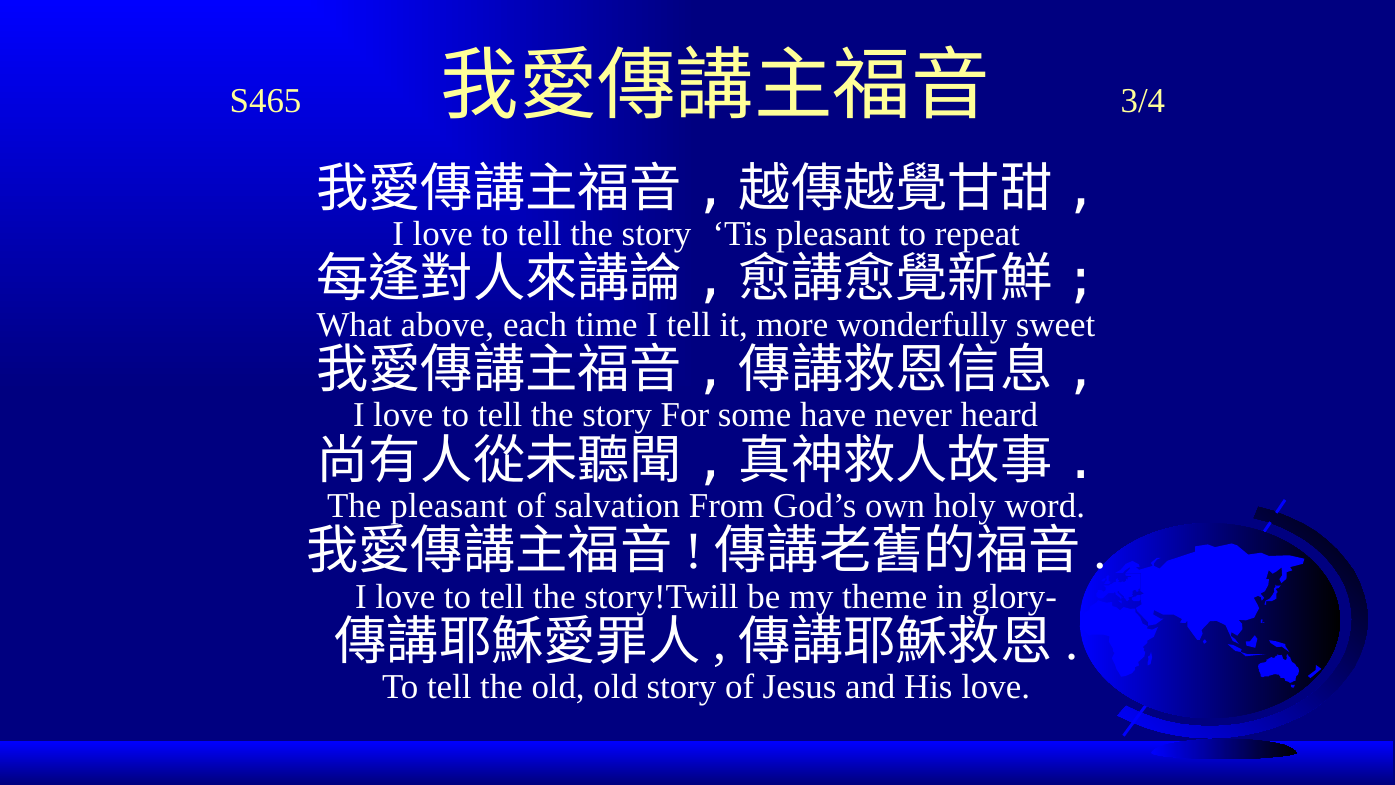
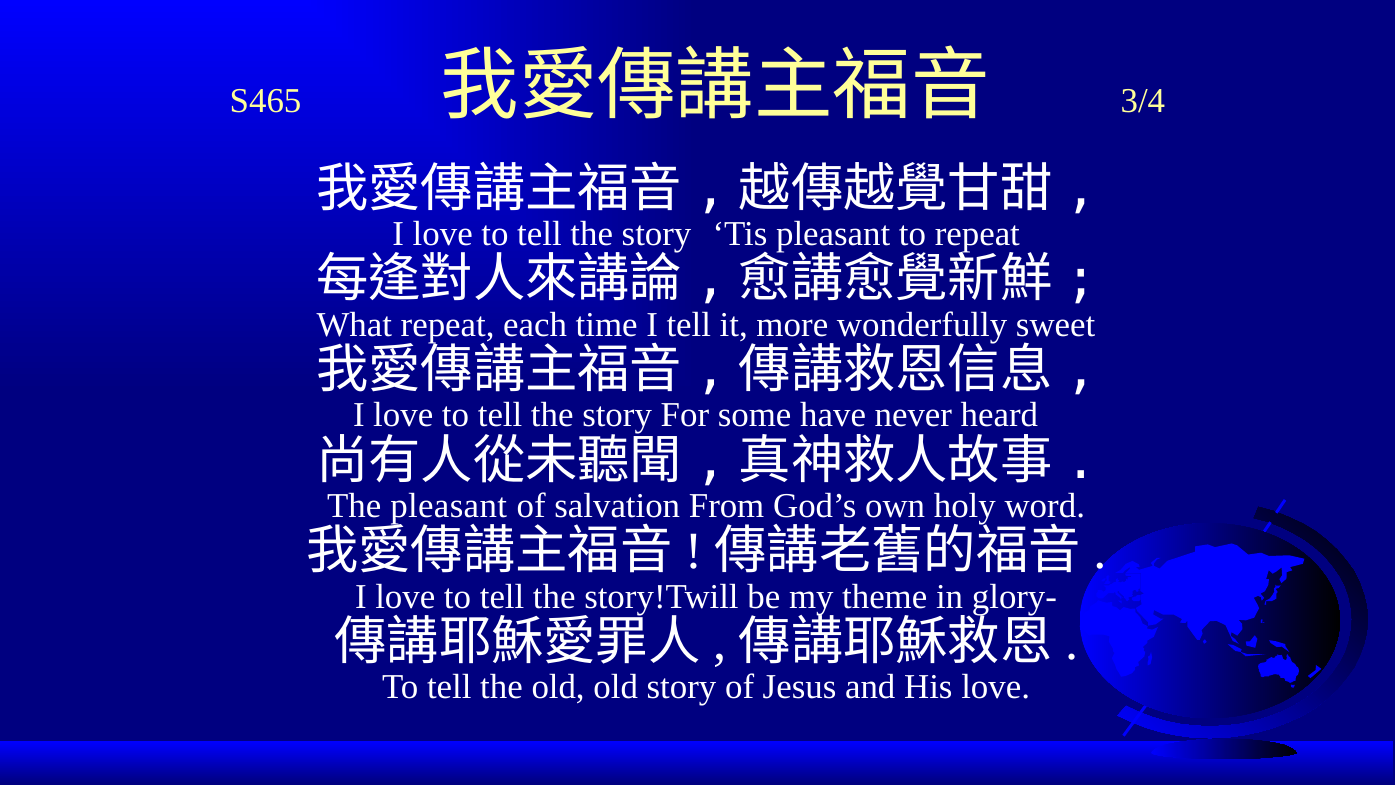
What above: above -> repeat
